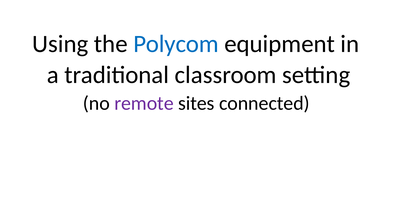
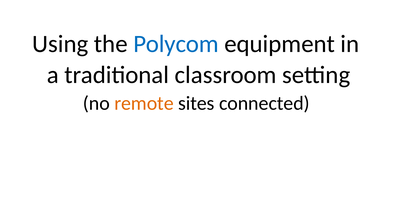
remote colour: purple -> orange
